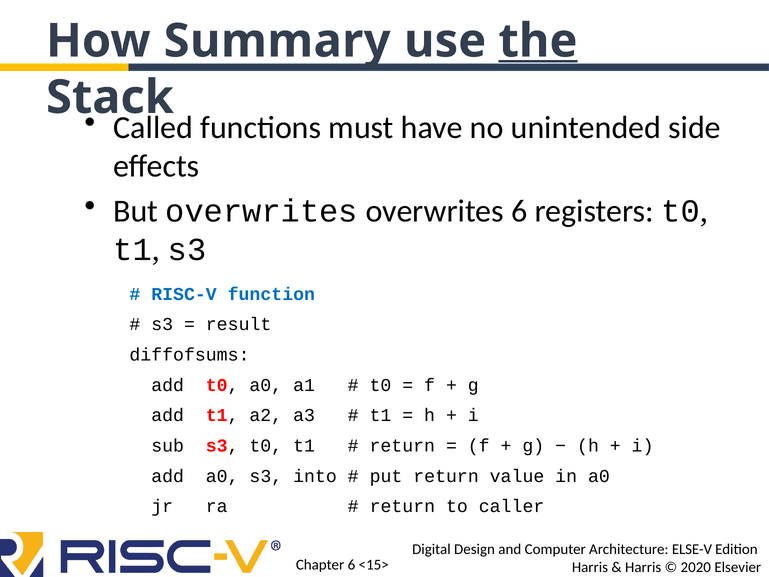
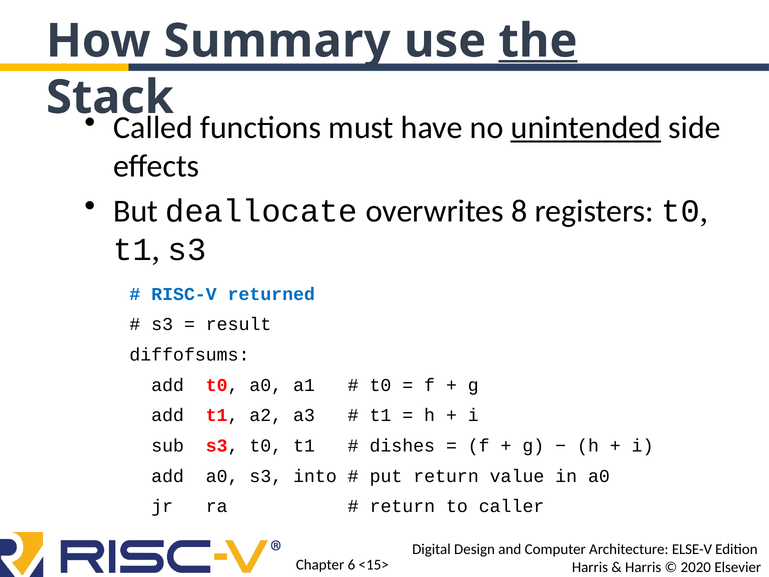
unintended underline: none -> present
But overwrites: overwrites -> deallocate
overwrites 6: 6 -> 8
function: function -> returned
return at (402, 446): return -> dishes
